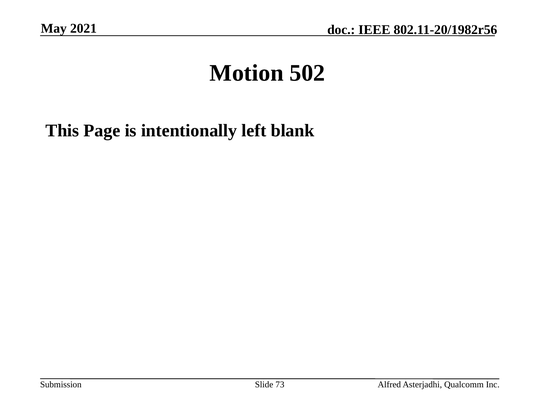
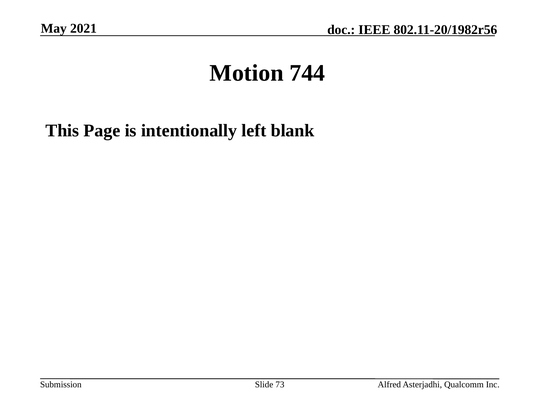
502: 502 -> 744
